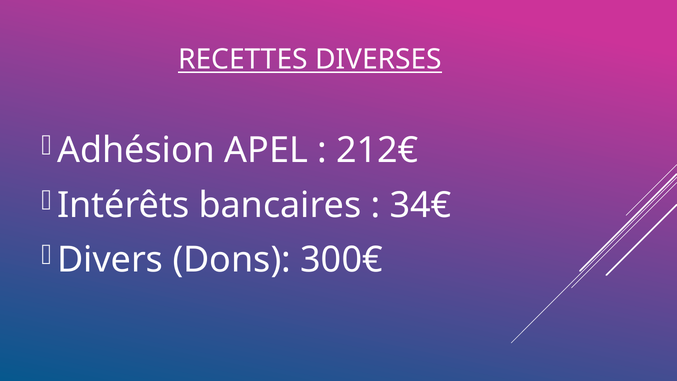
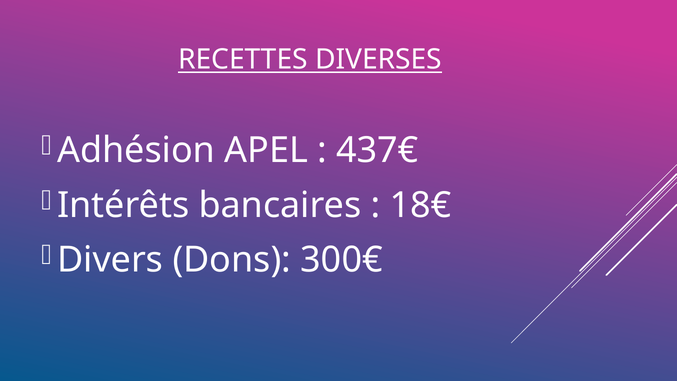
212€: 212€ -> 437€
34€: 34€ -> 18€
